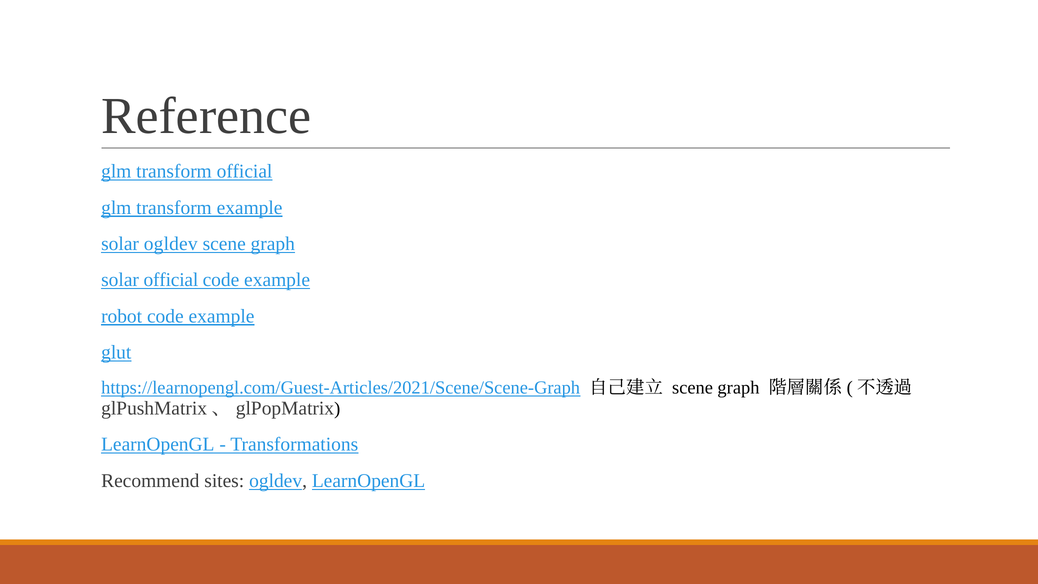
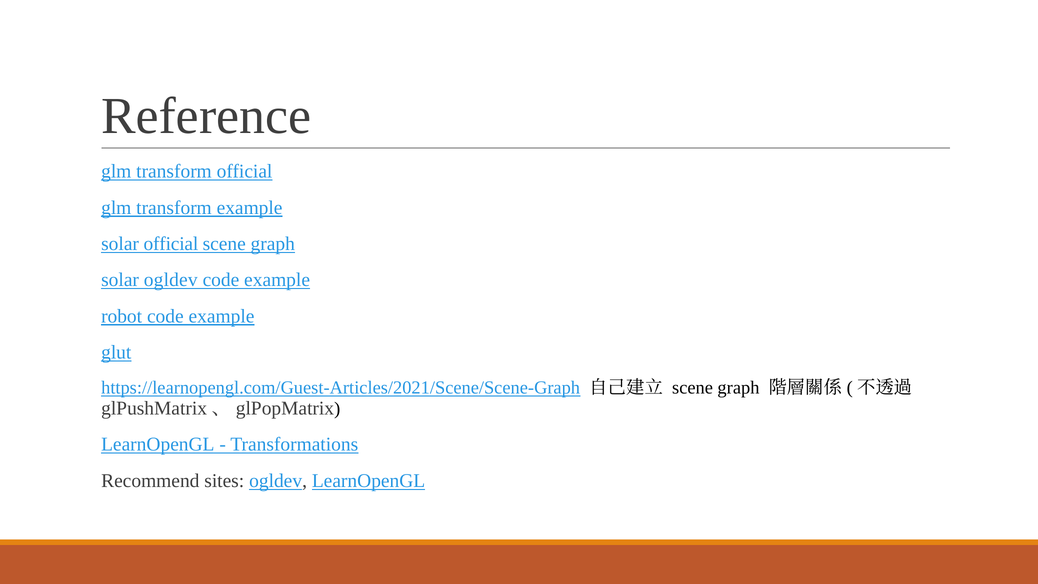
solar ogldev: ogldev -> official
solar official: official -> ogldev
